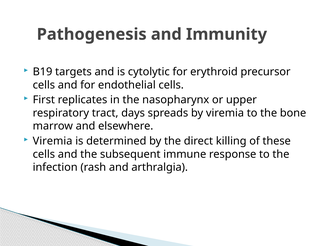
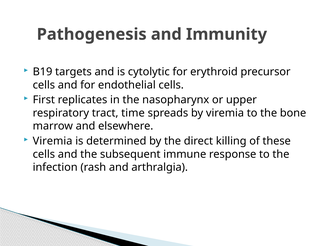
days: days -> time
